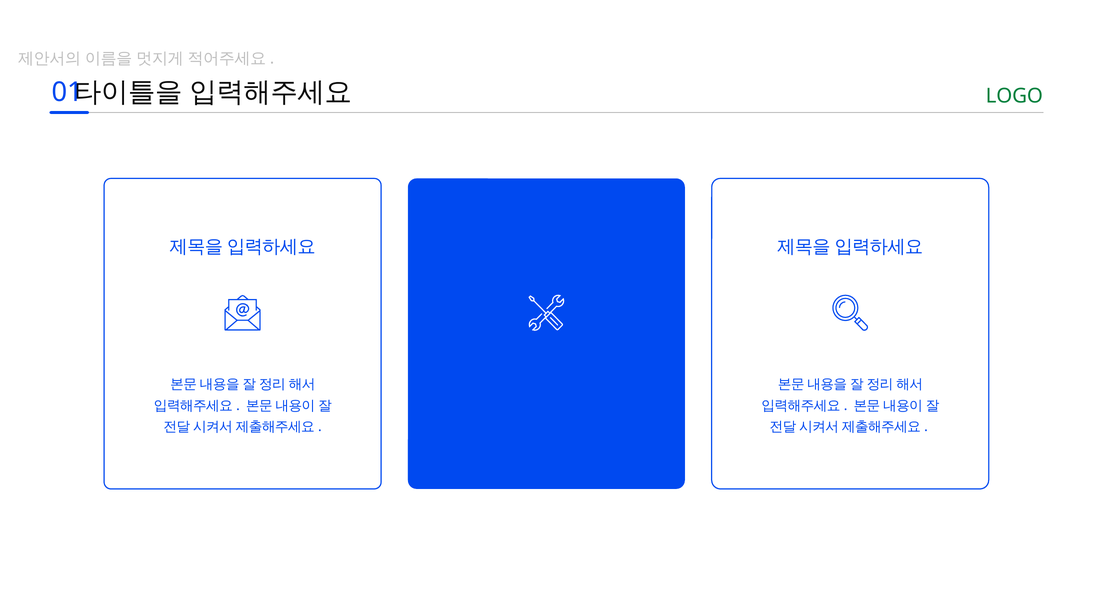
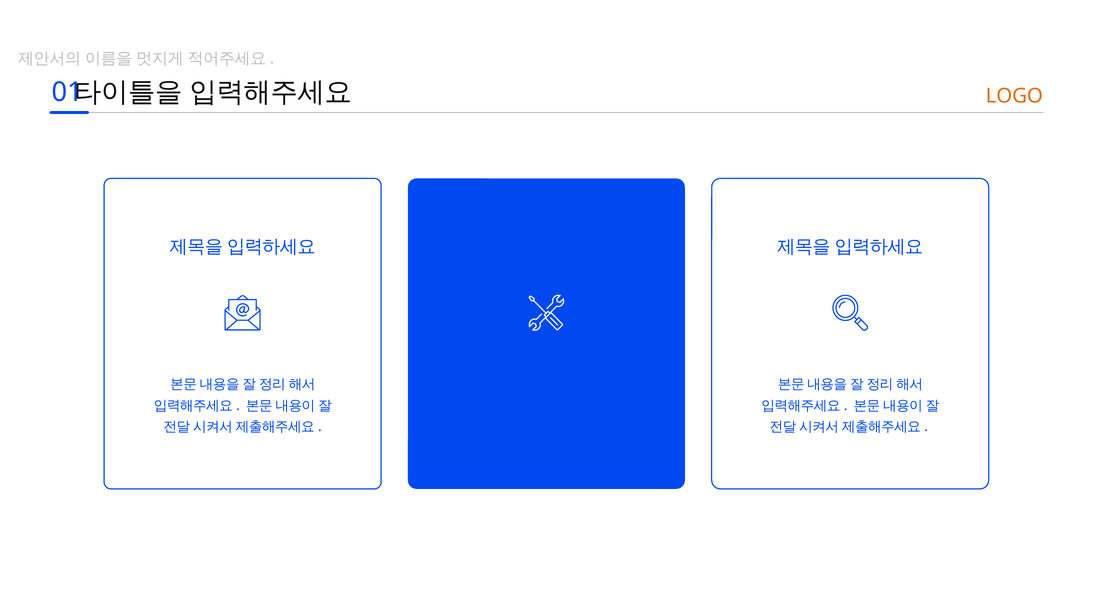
LOGO colour: green -> orange
